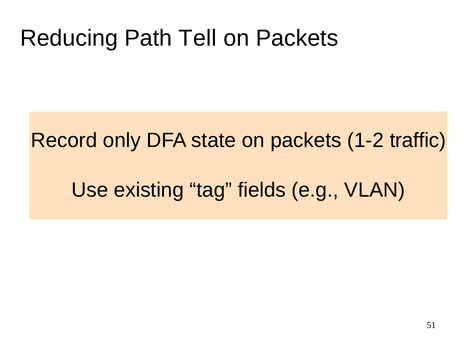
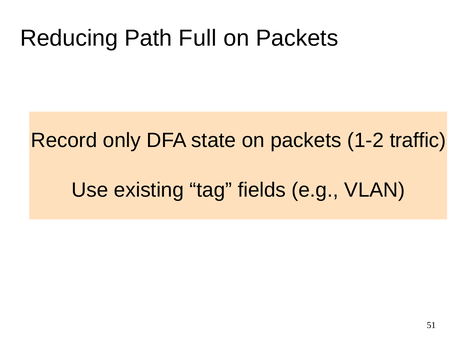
Path Tell: Tell -> Full
